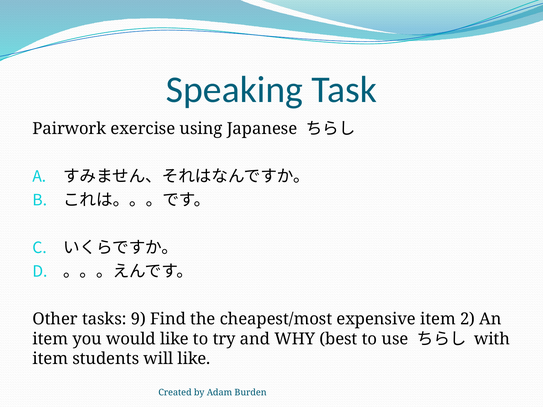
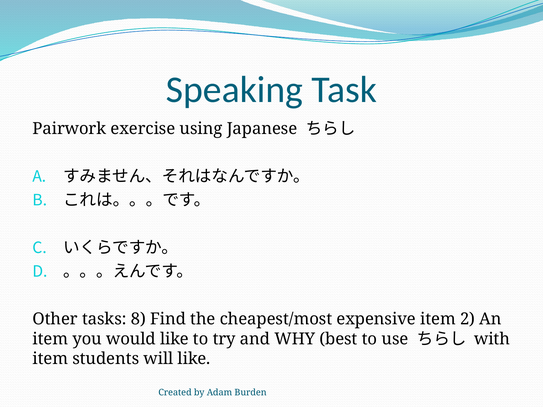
9: 9 -> 8
